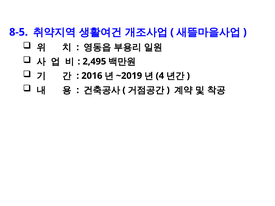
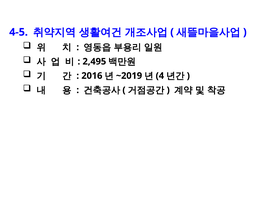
8-5: 8-5 -> 4-5
